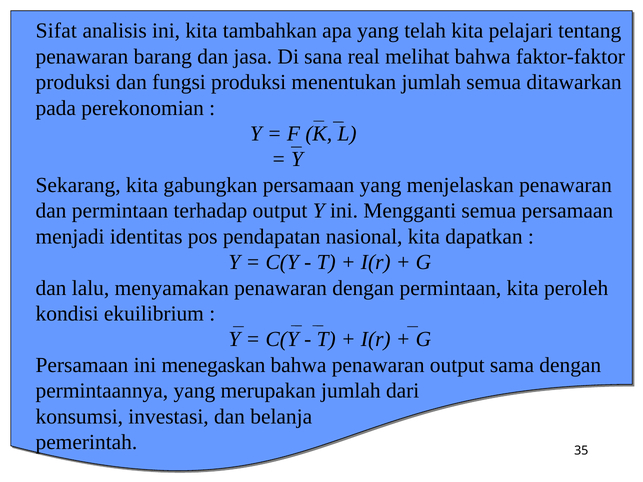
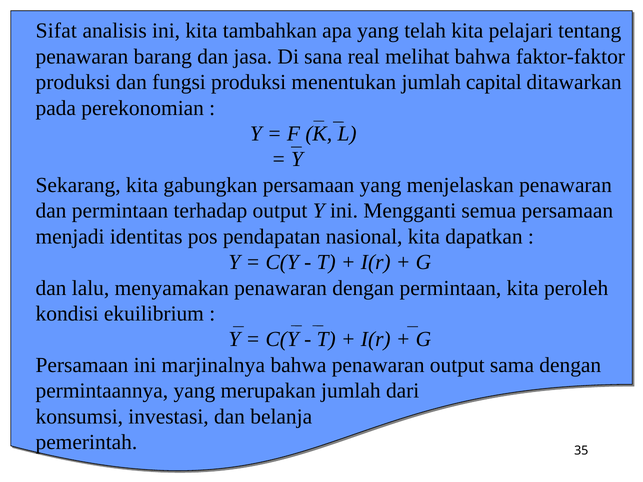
jumlah semua: semua -> capital
menegaskan: menegaskan -> marjinalnya
